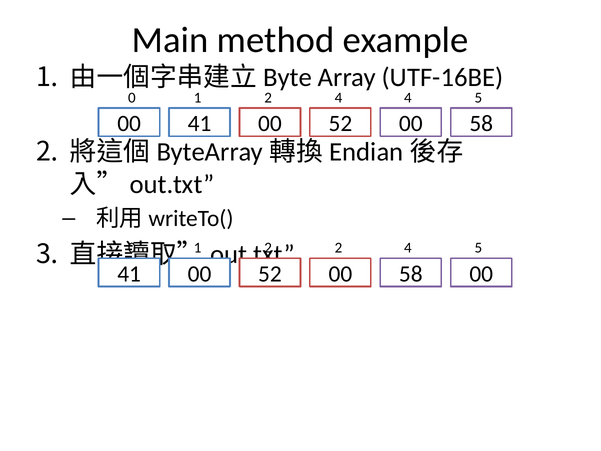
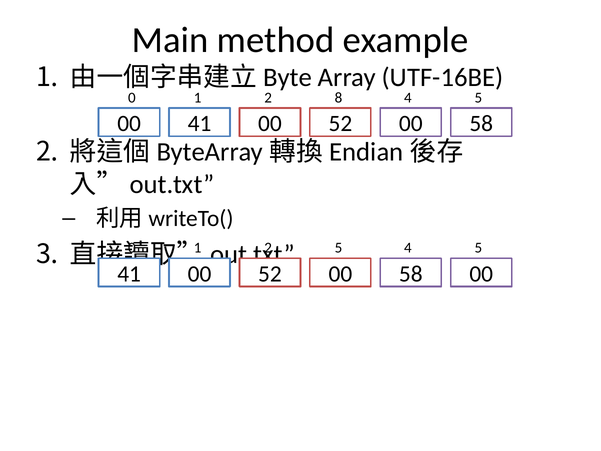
1 2 4: 4 -> 8
2 at (339, 248): 2 -> 5
